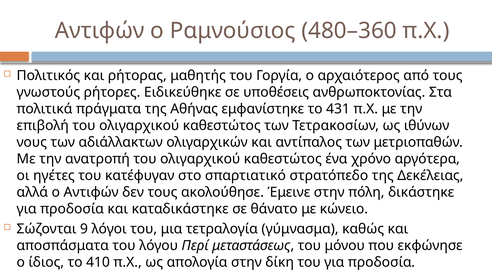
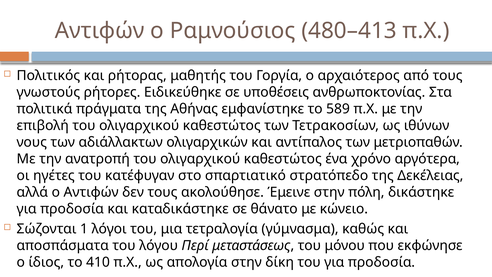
480–360: 480–360 -> 480–413
431: 431 -> 589
9: 9 -> 1
